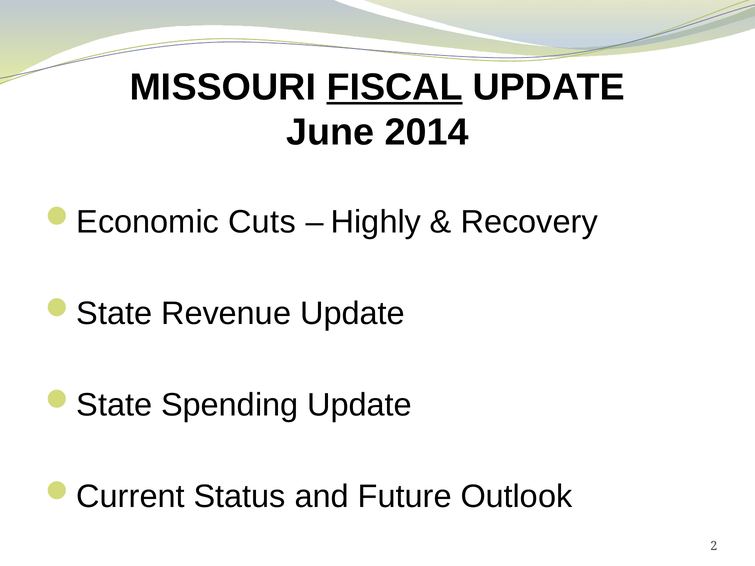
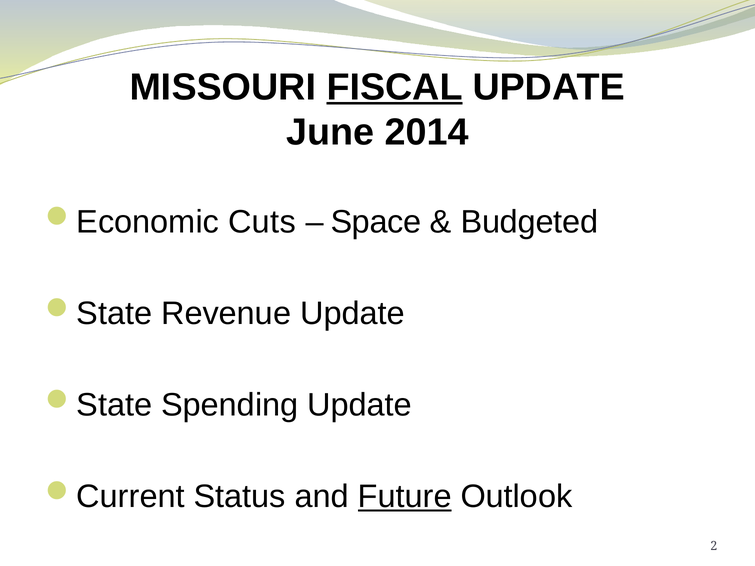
Highly: Highly -> Space
Recovery: Recovery -> Budgeted
Future underline: none -> present
